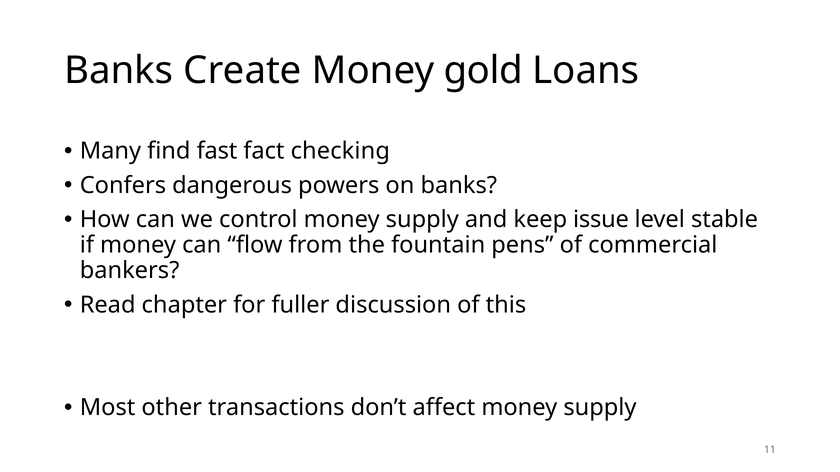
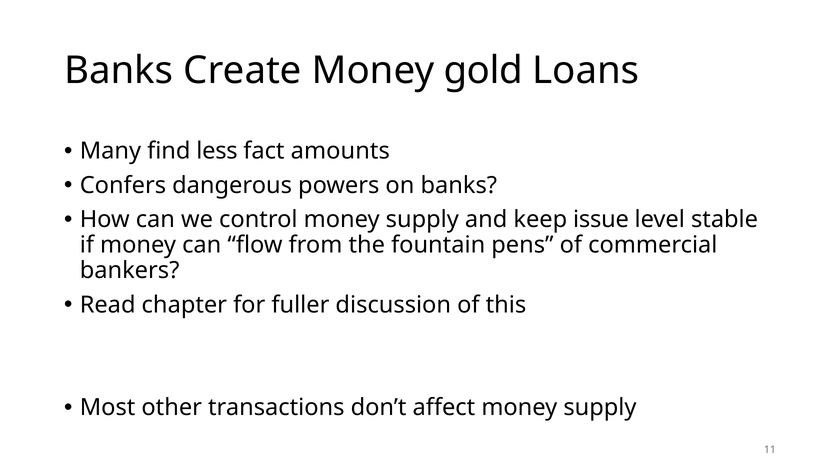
fast: fast -> less
checking: checking -> amounts
